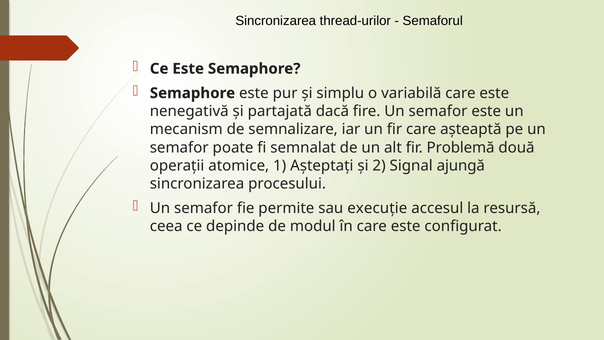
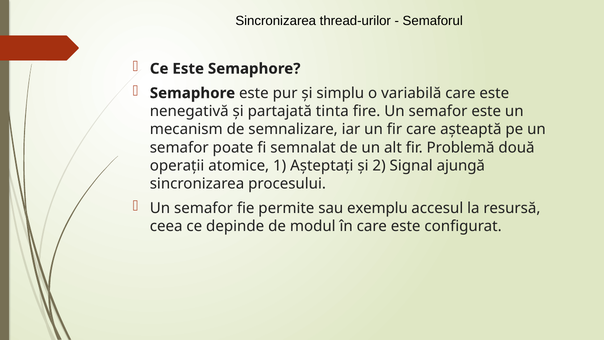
dacă: dacă -> tinta
execuție: execuție -> exemplu
